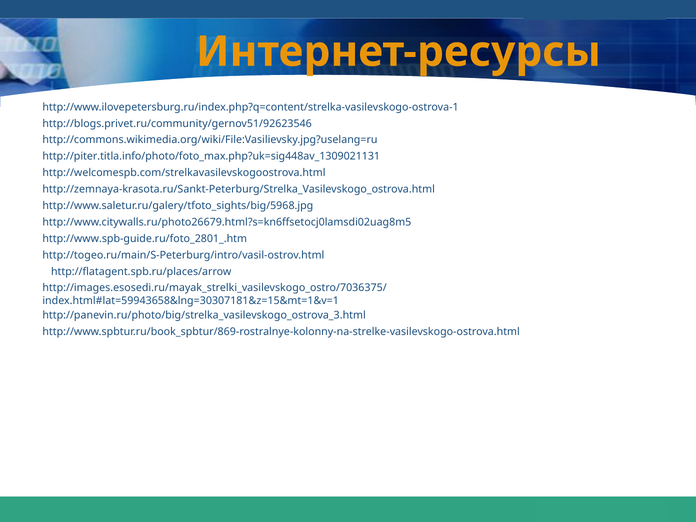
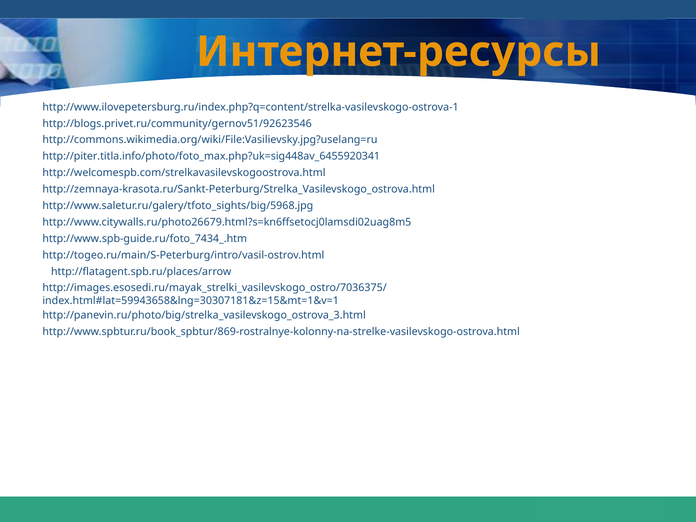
http://piter.titla.info/photo/foto_max.php?uk=sig448av_1309021131: http://piter.titla.info/photo/foto_max.php?uk=sig448av_1309021131 -> http://piter.titla.info/photo/foto_max.php?uk=sig448av_6455920341
http://www.spb-guide.ru/foto_2801_.htm: http://www.spb-guide.ru/foto_2801_.htm -> http://www.spb-guide.ru/foto_7434_.htm
